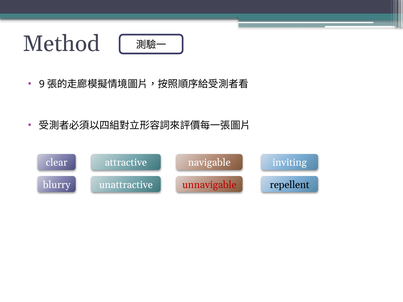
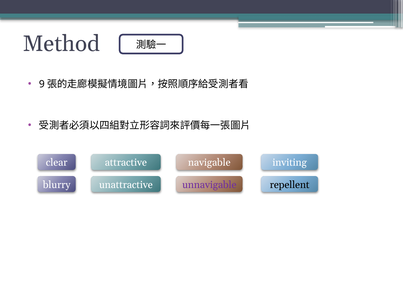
unnavigable colour: red -> purple
